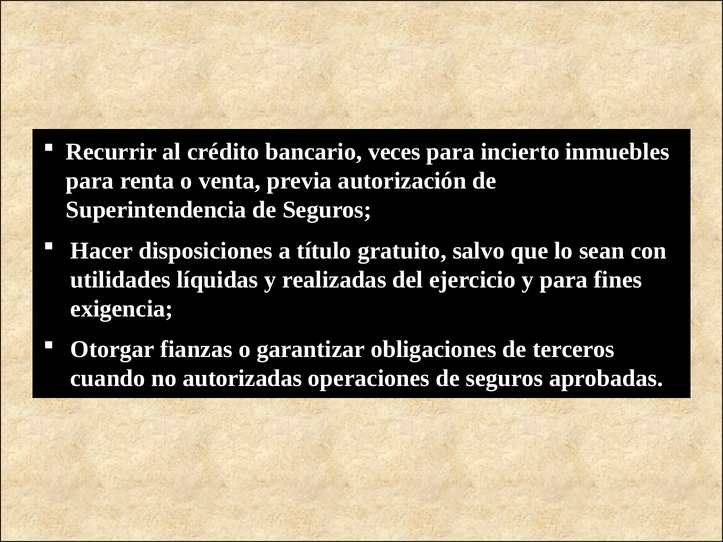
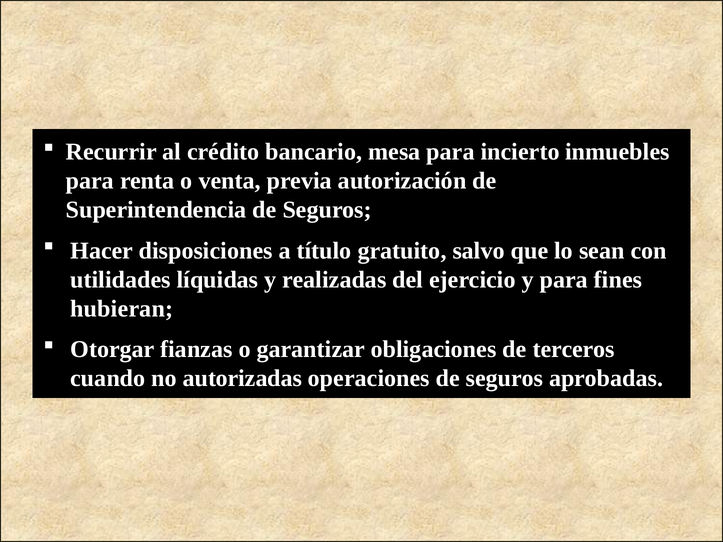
veces: veces -> mesa
exigencia: exigencia -> hubieran
